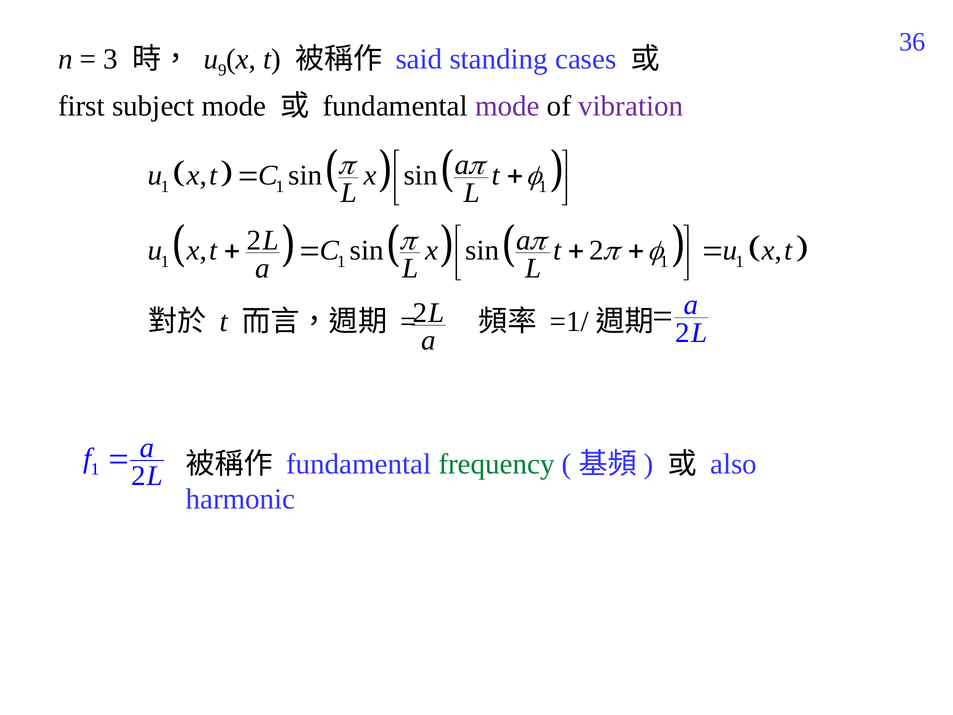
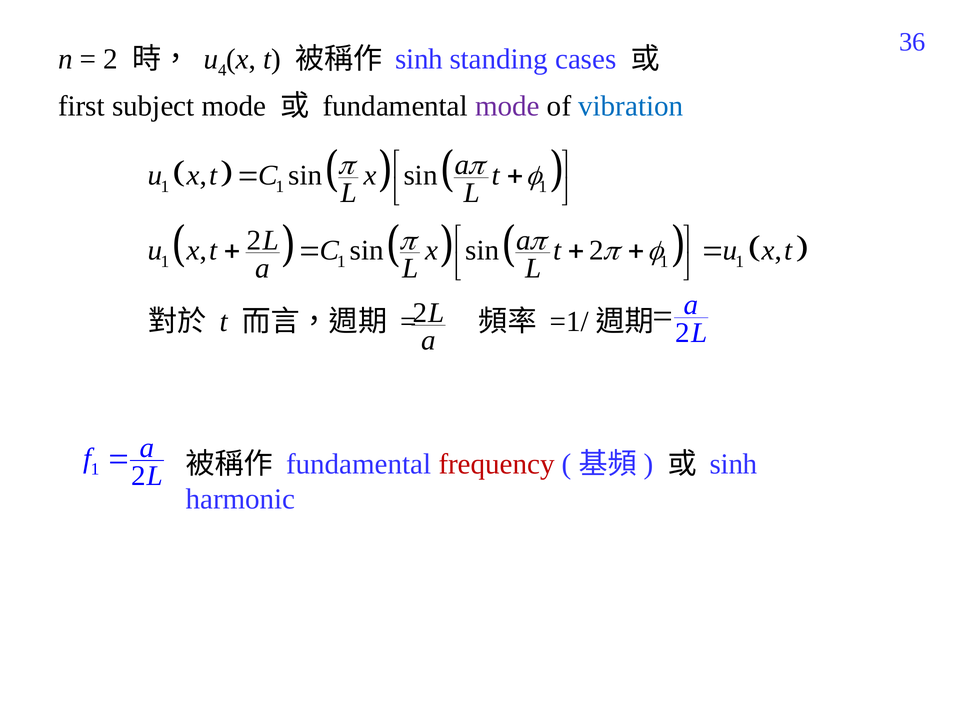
3 at (111, 59): 3 -> 2
9: 9 -> 4
said at (419, 59): said -> sinh
vibration colour: purple -> blue
frequency colour: green -> red
also at (734, 464): also -> sinh
